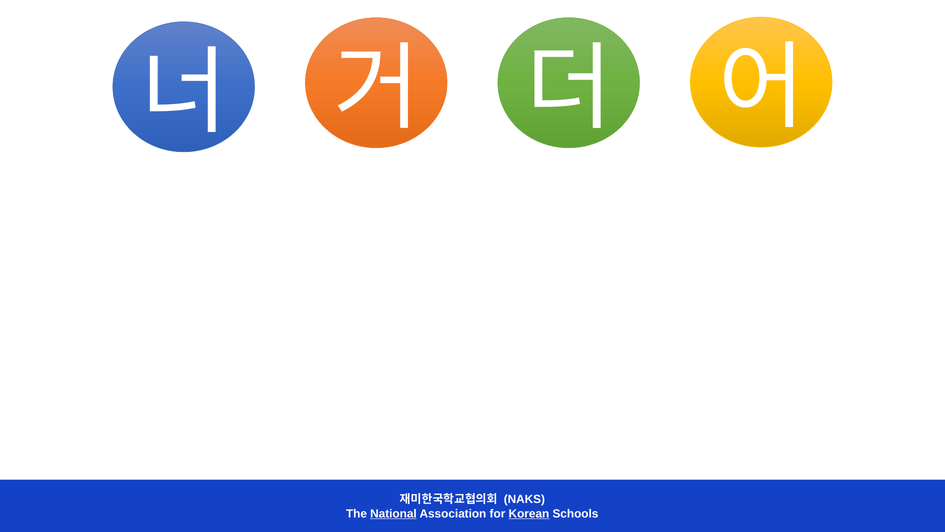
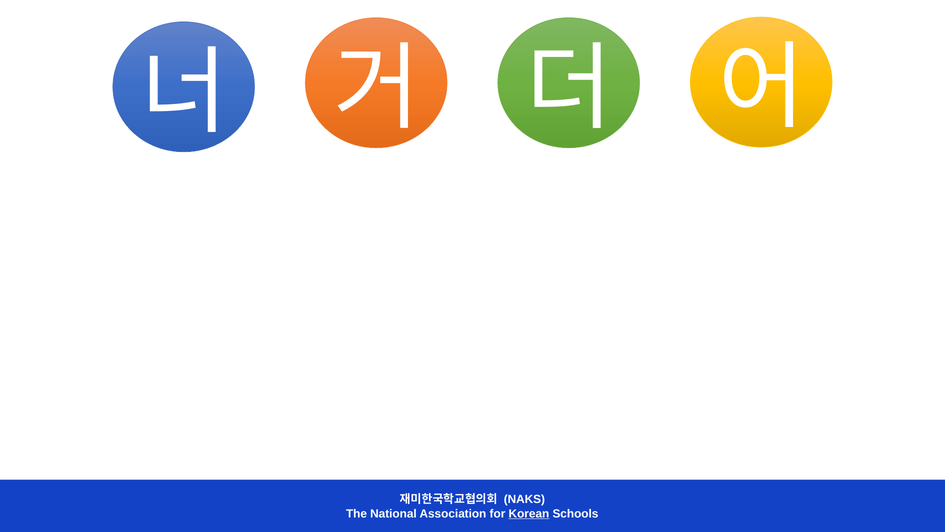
National underline: present -> none
